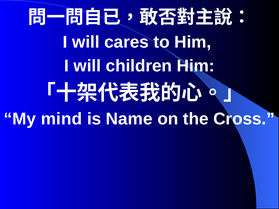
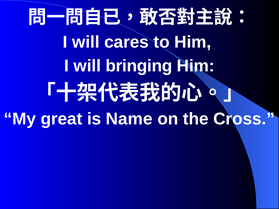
children: children -> bringing
mind: mind -> great
